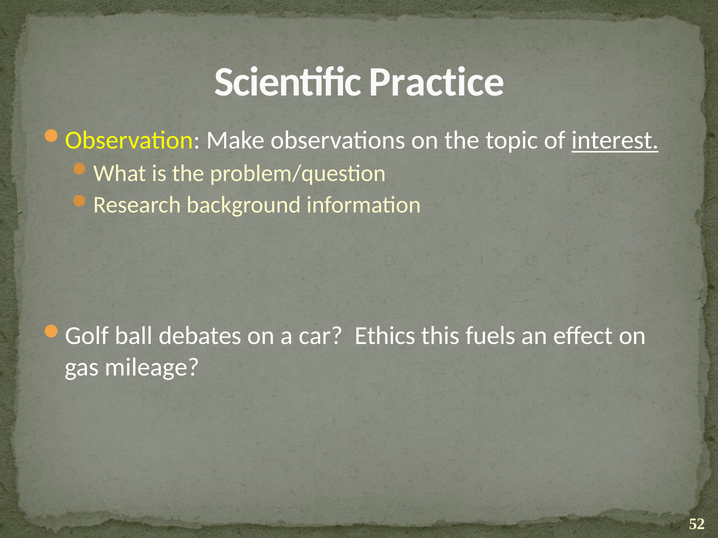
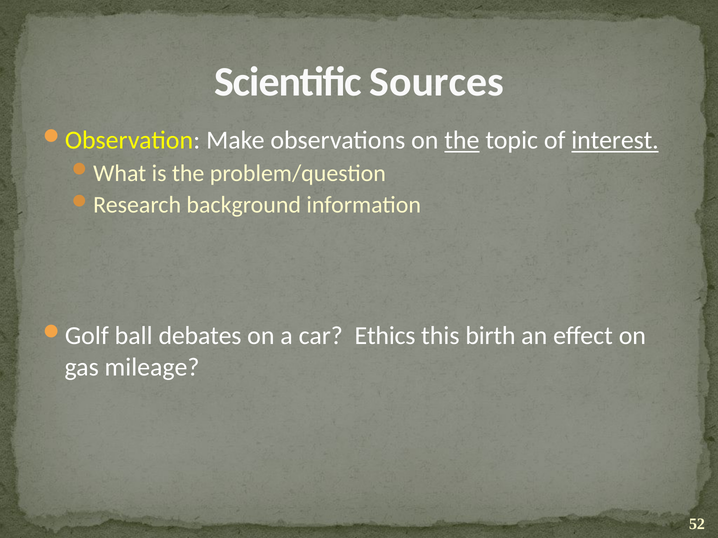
Practice: Practice -> Sources
the at (462, 141) underline: none -> present
fuels: fuels -> birth
